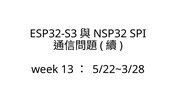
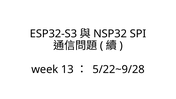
5/22~3/28: 5/22~3/28 -> 5/22~9/28
